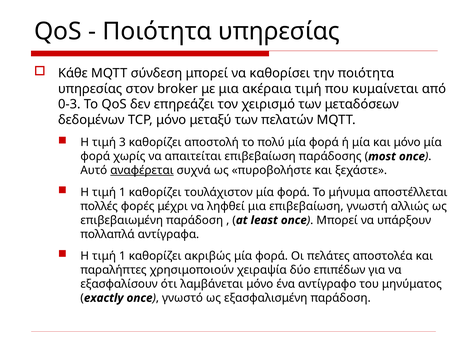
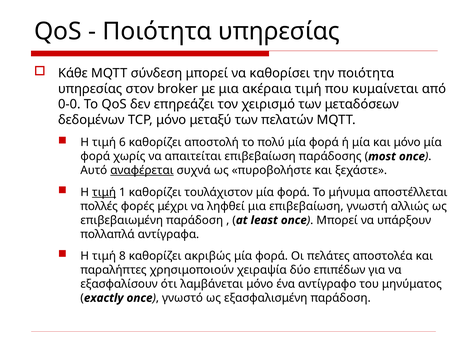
0-3: 0-3 -> 0-0
3: 3 -> 6
τιμή at (104, 192) underline: none -> present
1 at (122, 256): 1 -> 8
